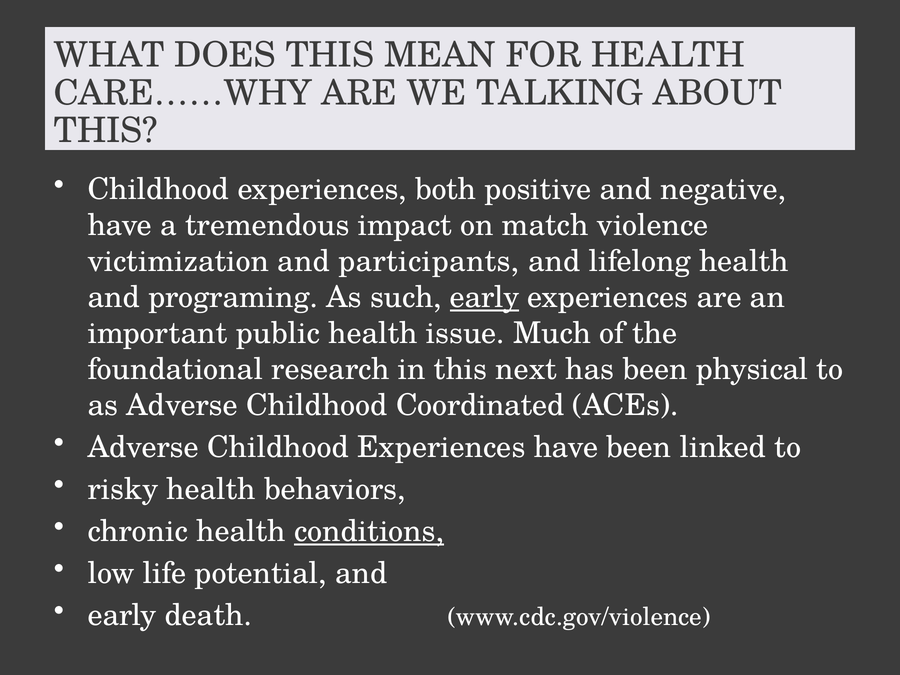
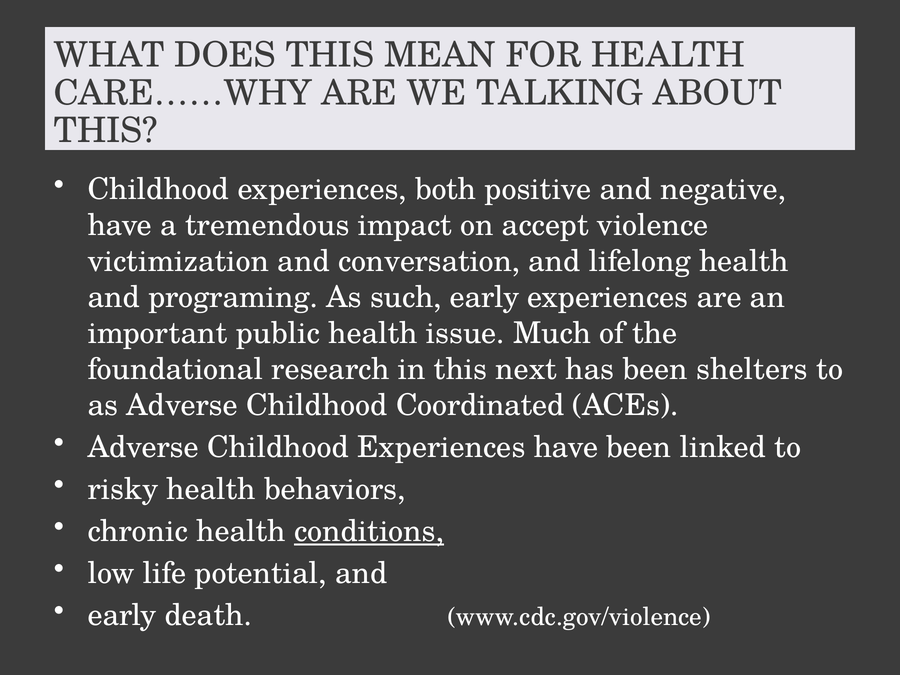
match: match -> accept
participants: participants -> conversation
early at (485, 298) underline: present -> none
physical: physical -> shelters
